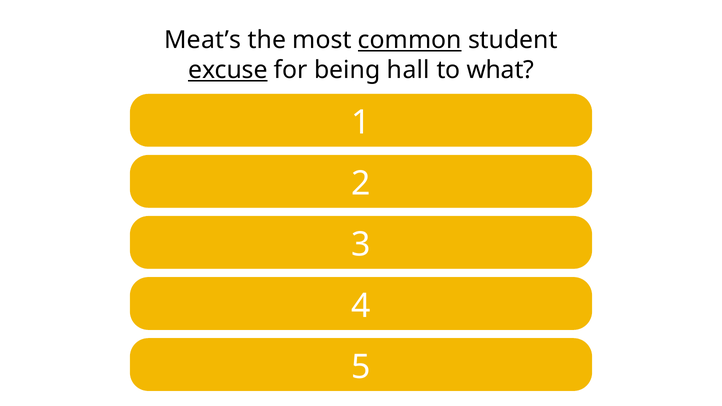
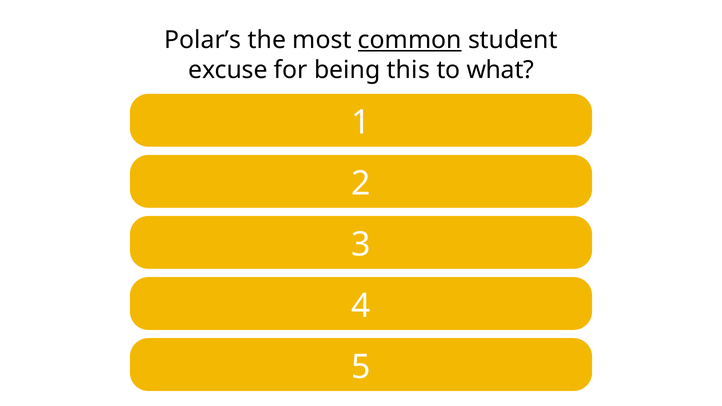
Meat’s: Meat’s -> Polar’s
excuse underline: present -> none
hall: hall -> this
